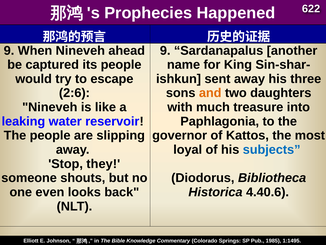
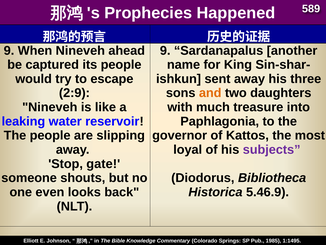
622: 622 -> 589
2:6: 2:6 -> 2:9
subjects colour: blue -> purple
they: they -> gate
4.40.6: 4.40.6 -> 5.46.9
